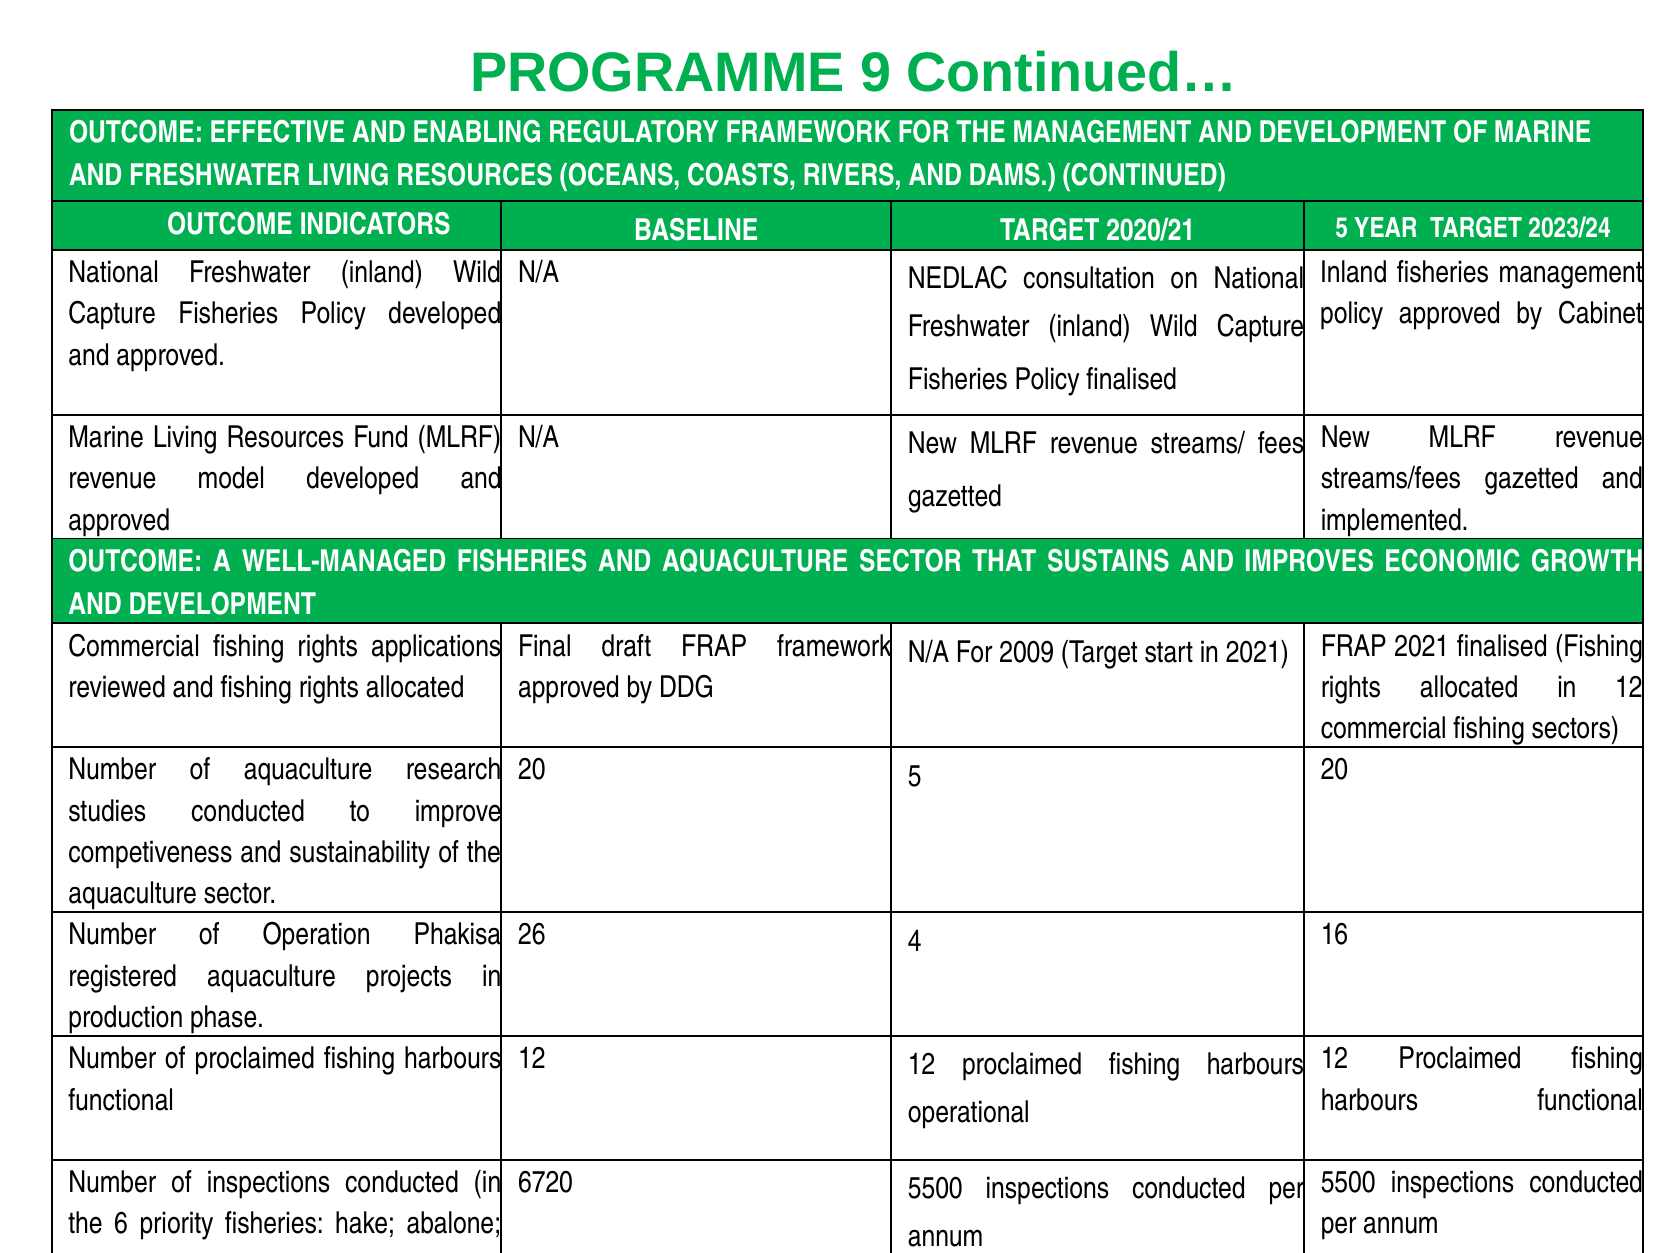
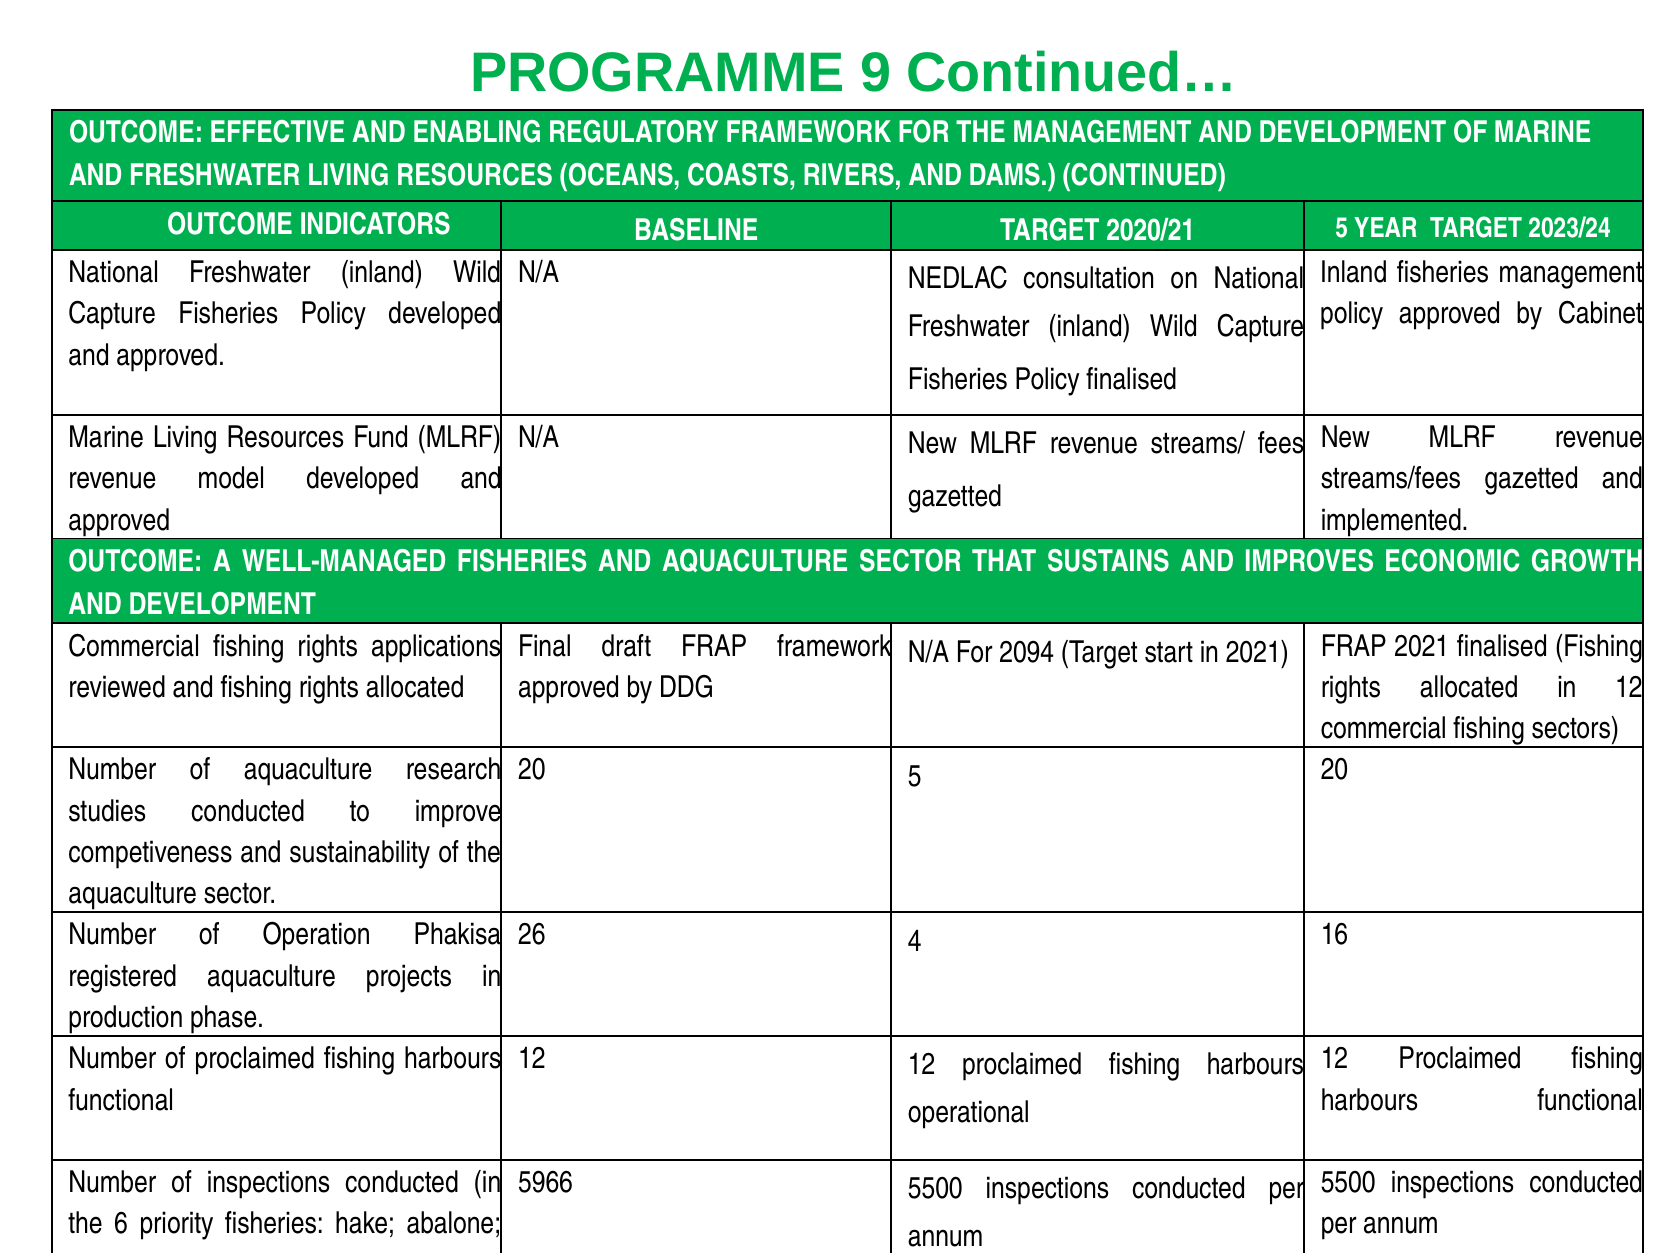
2009: 2009 -> 2094
6720: 6720 -> 5966
